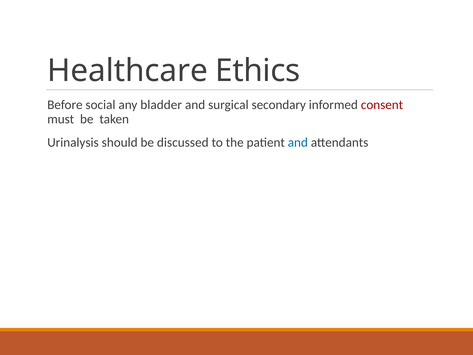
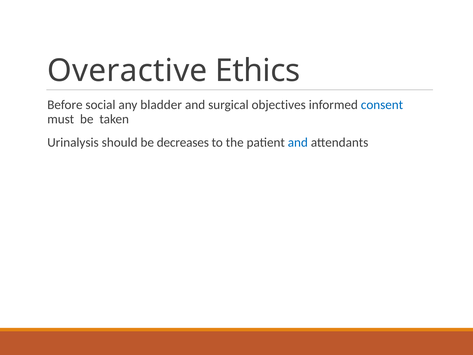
Healthcare: Healthcare -> Overactive
secondary: secondary -> objectives
consent colour: red -> blue
discussed: discussed -> decreases
